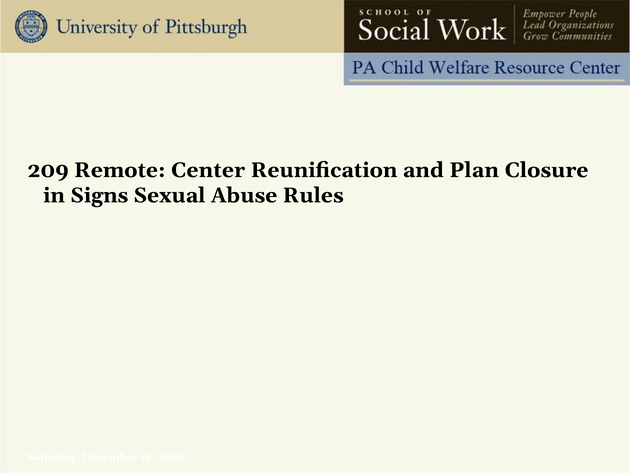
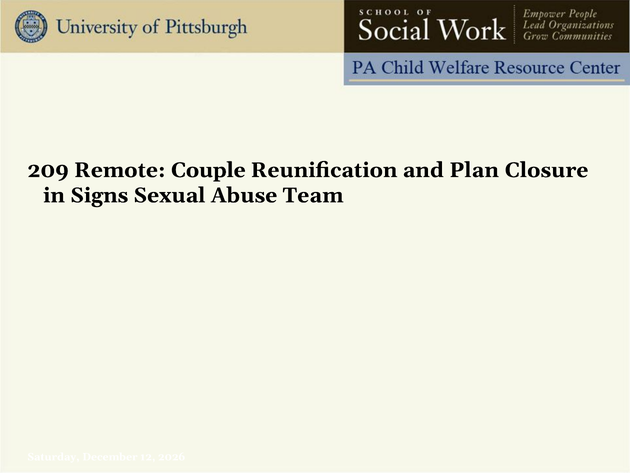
Center: Center -> Couple
Rules: Rules -> Team
